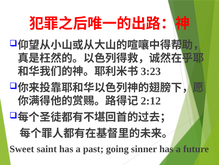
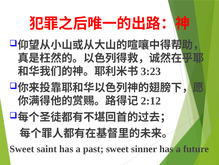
past going: going -> sweet
